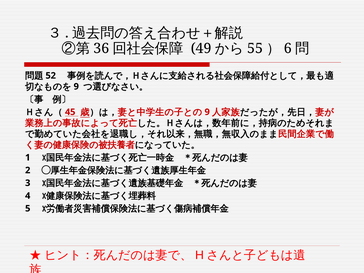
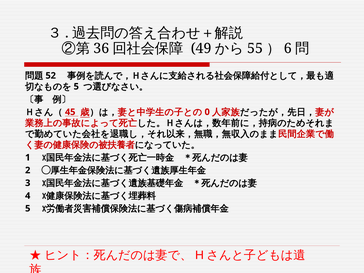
9 at (76, 87): 9 -> 5
9 at (207, 112): 9 -> 0
